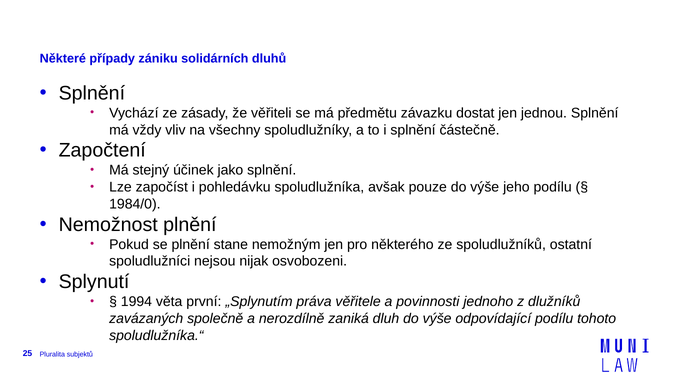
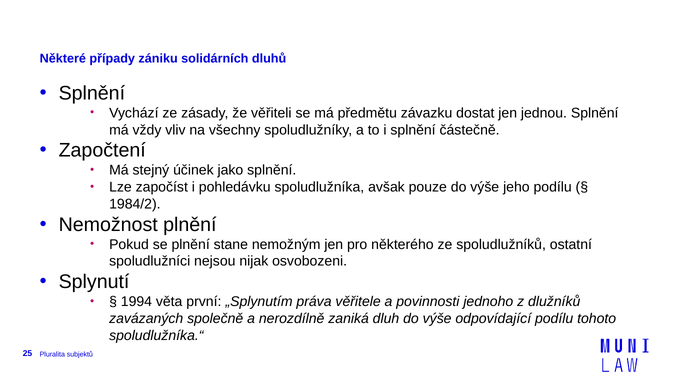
1984/0: 1984/0 -> 1984/2
